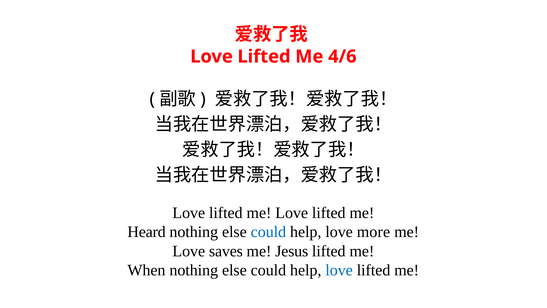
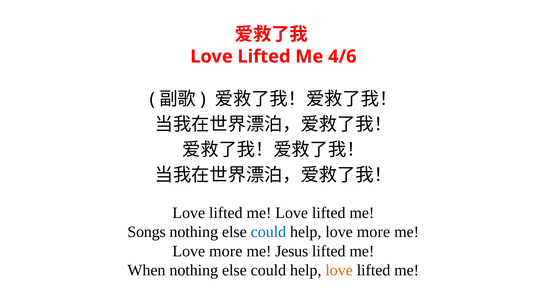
Heard: Heard -> Songs
saves at (226, 251): saves -> more
love at (339, 270) colour: blue -> orange
